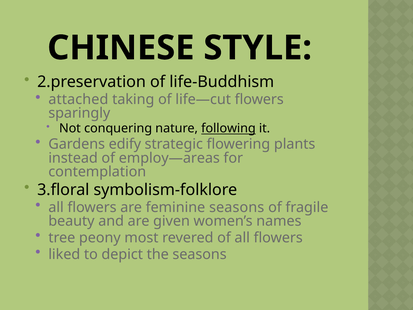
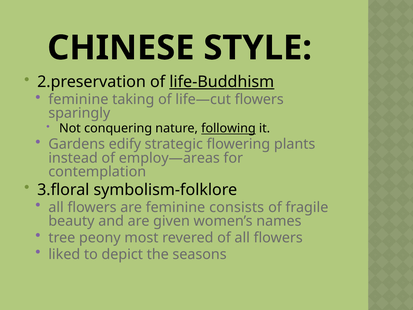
life-Buddhism underline: none -> present
attached at (78, 99): attached -> feminine
feminine seasons: seasons -> consists
